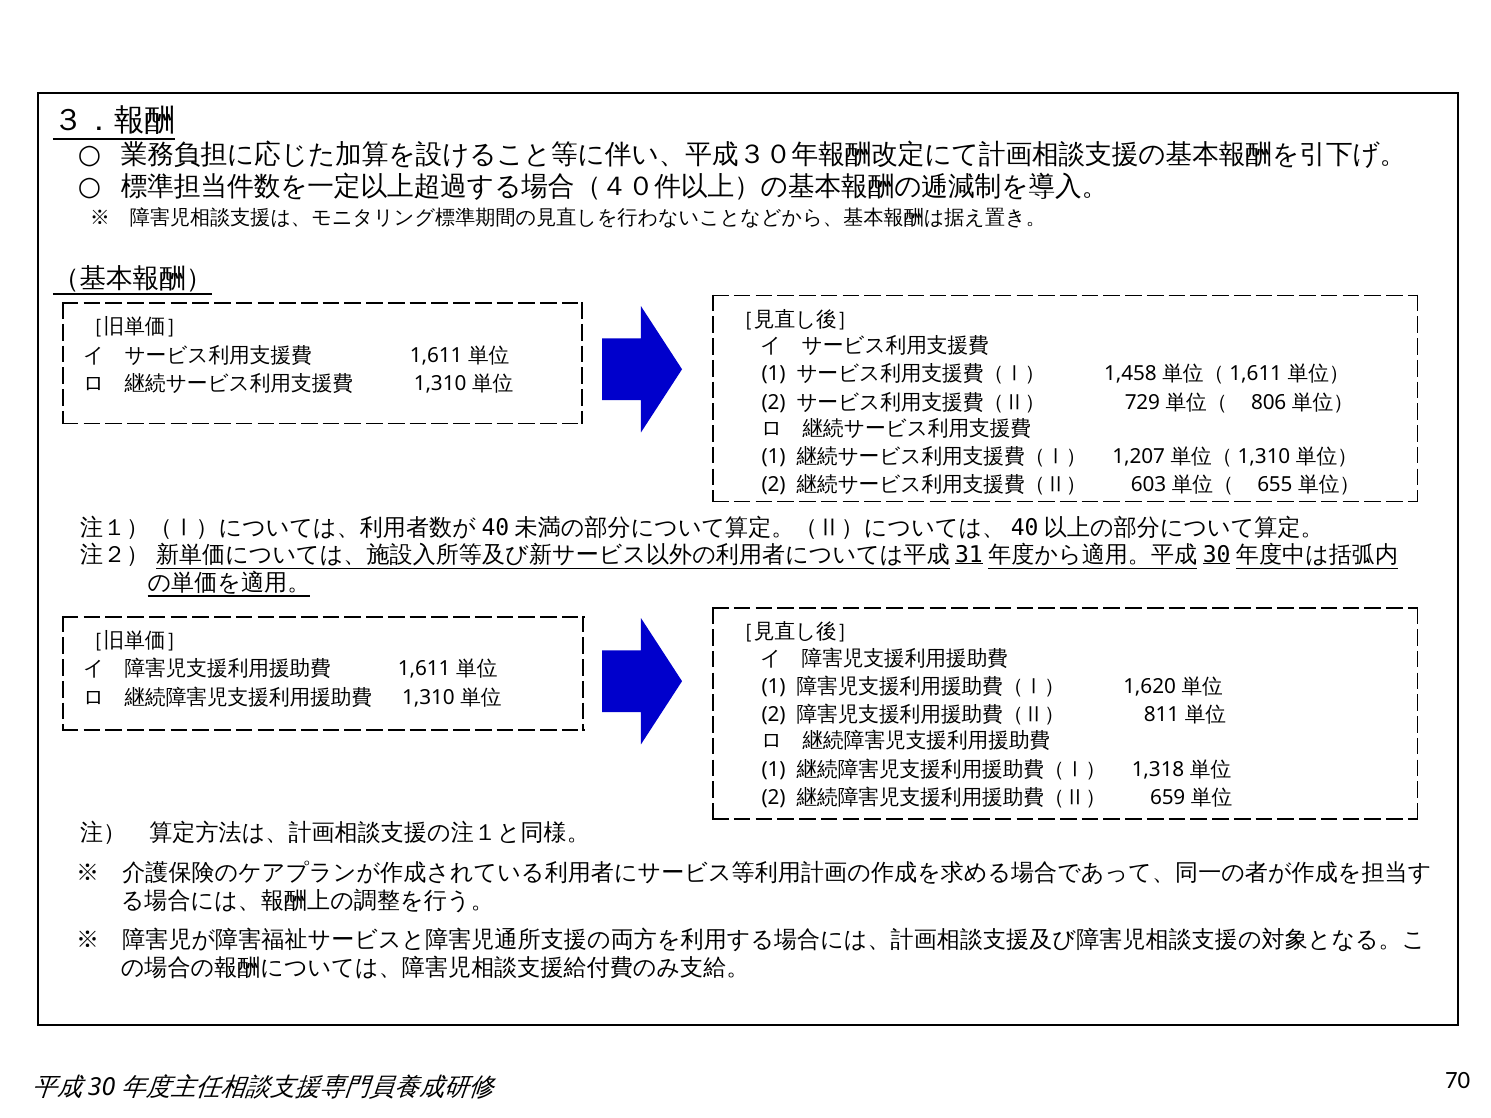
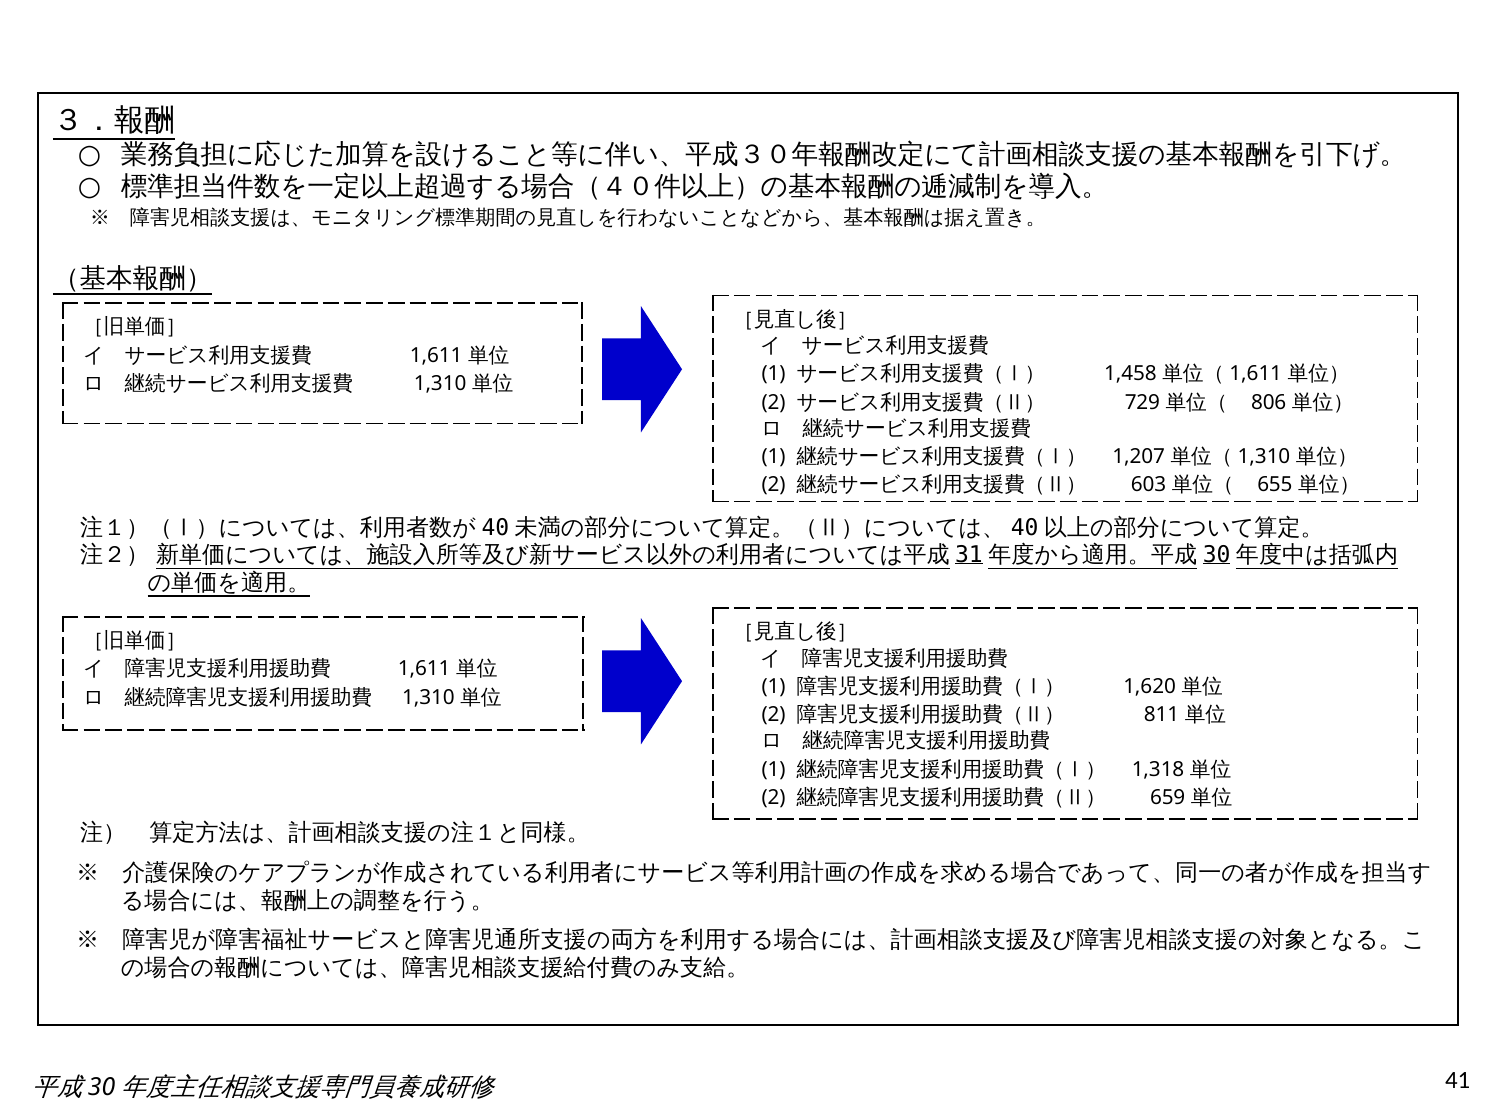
70: 70 -> 41
